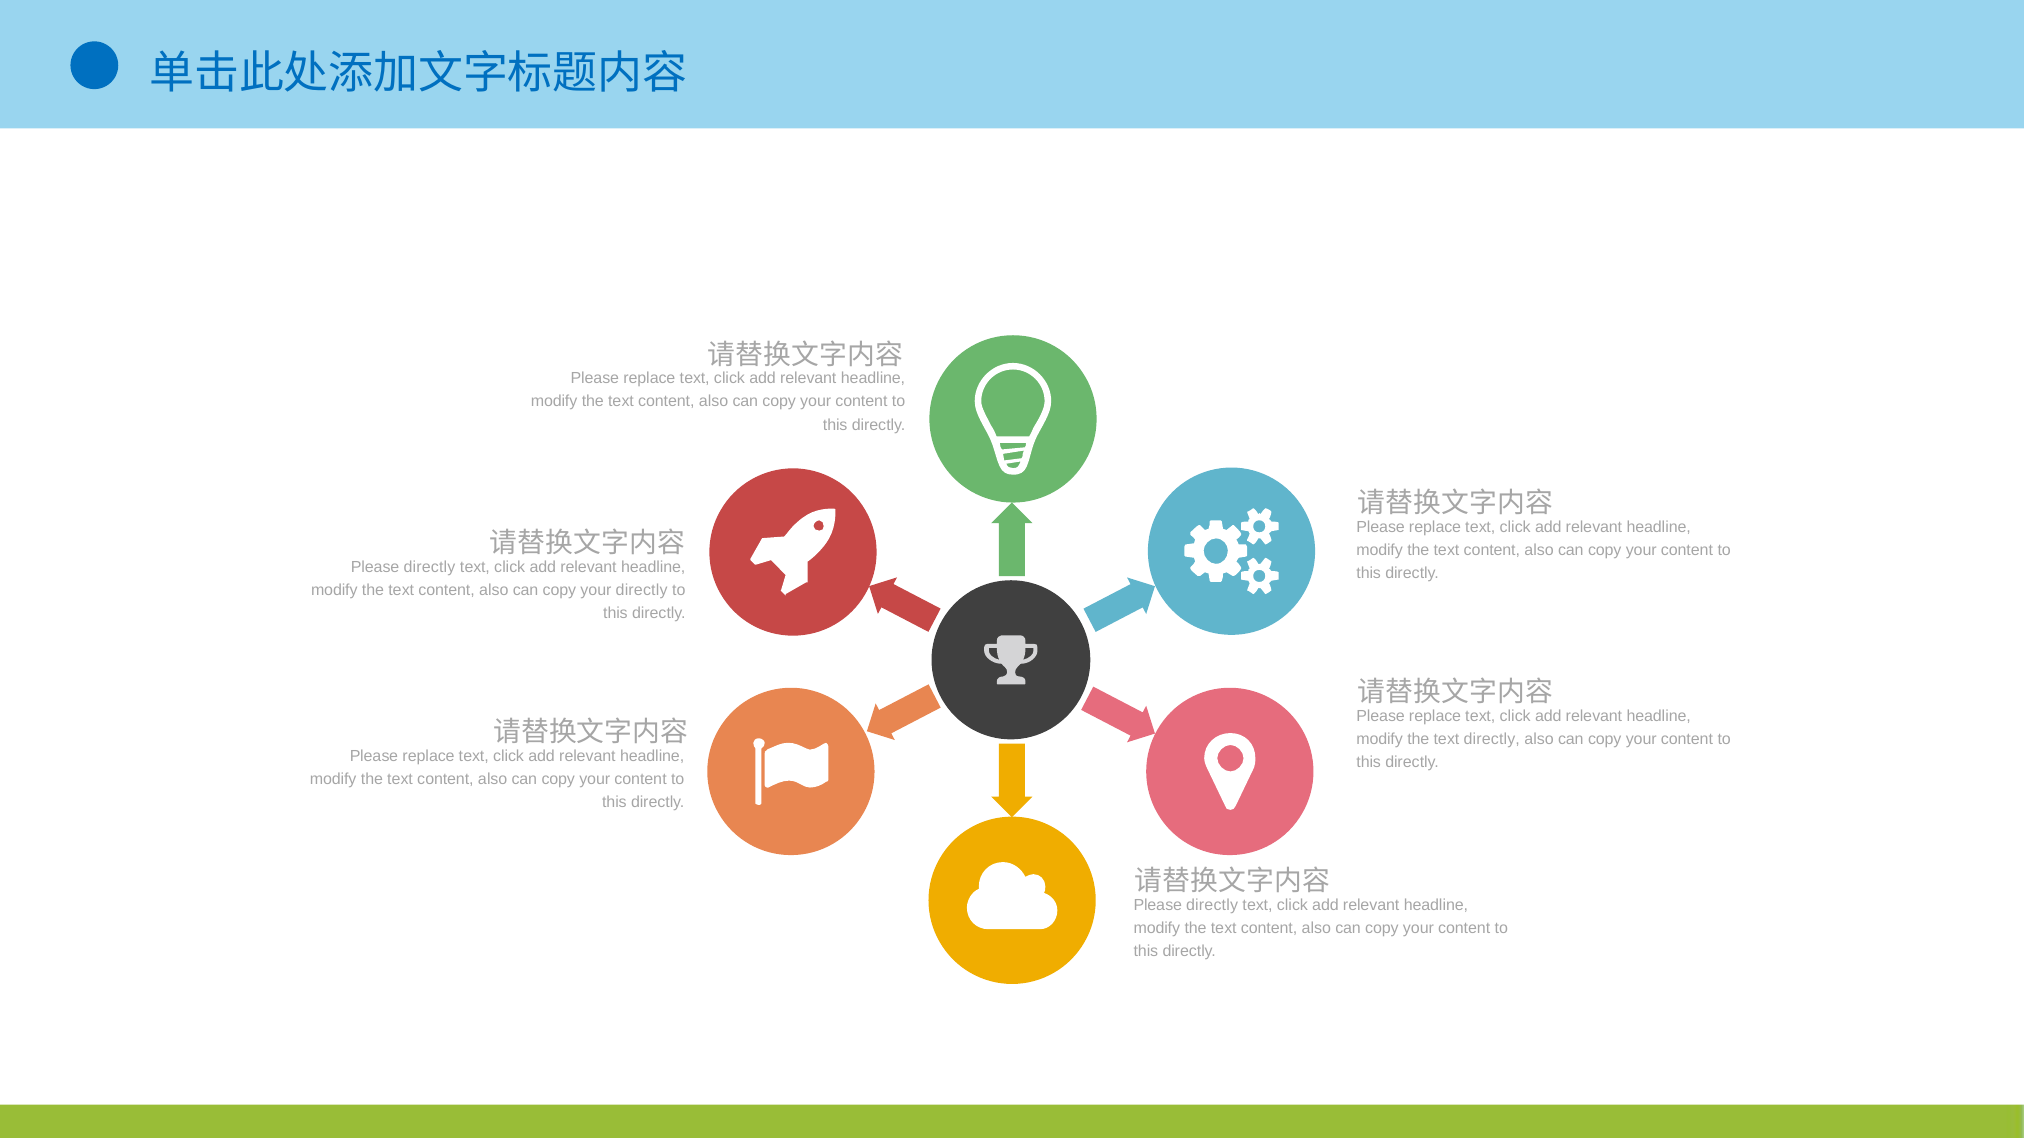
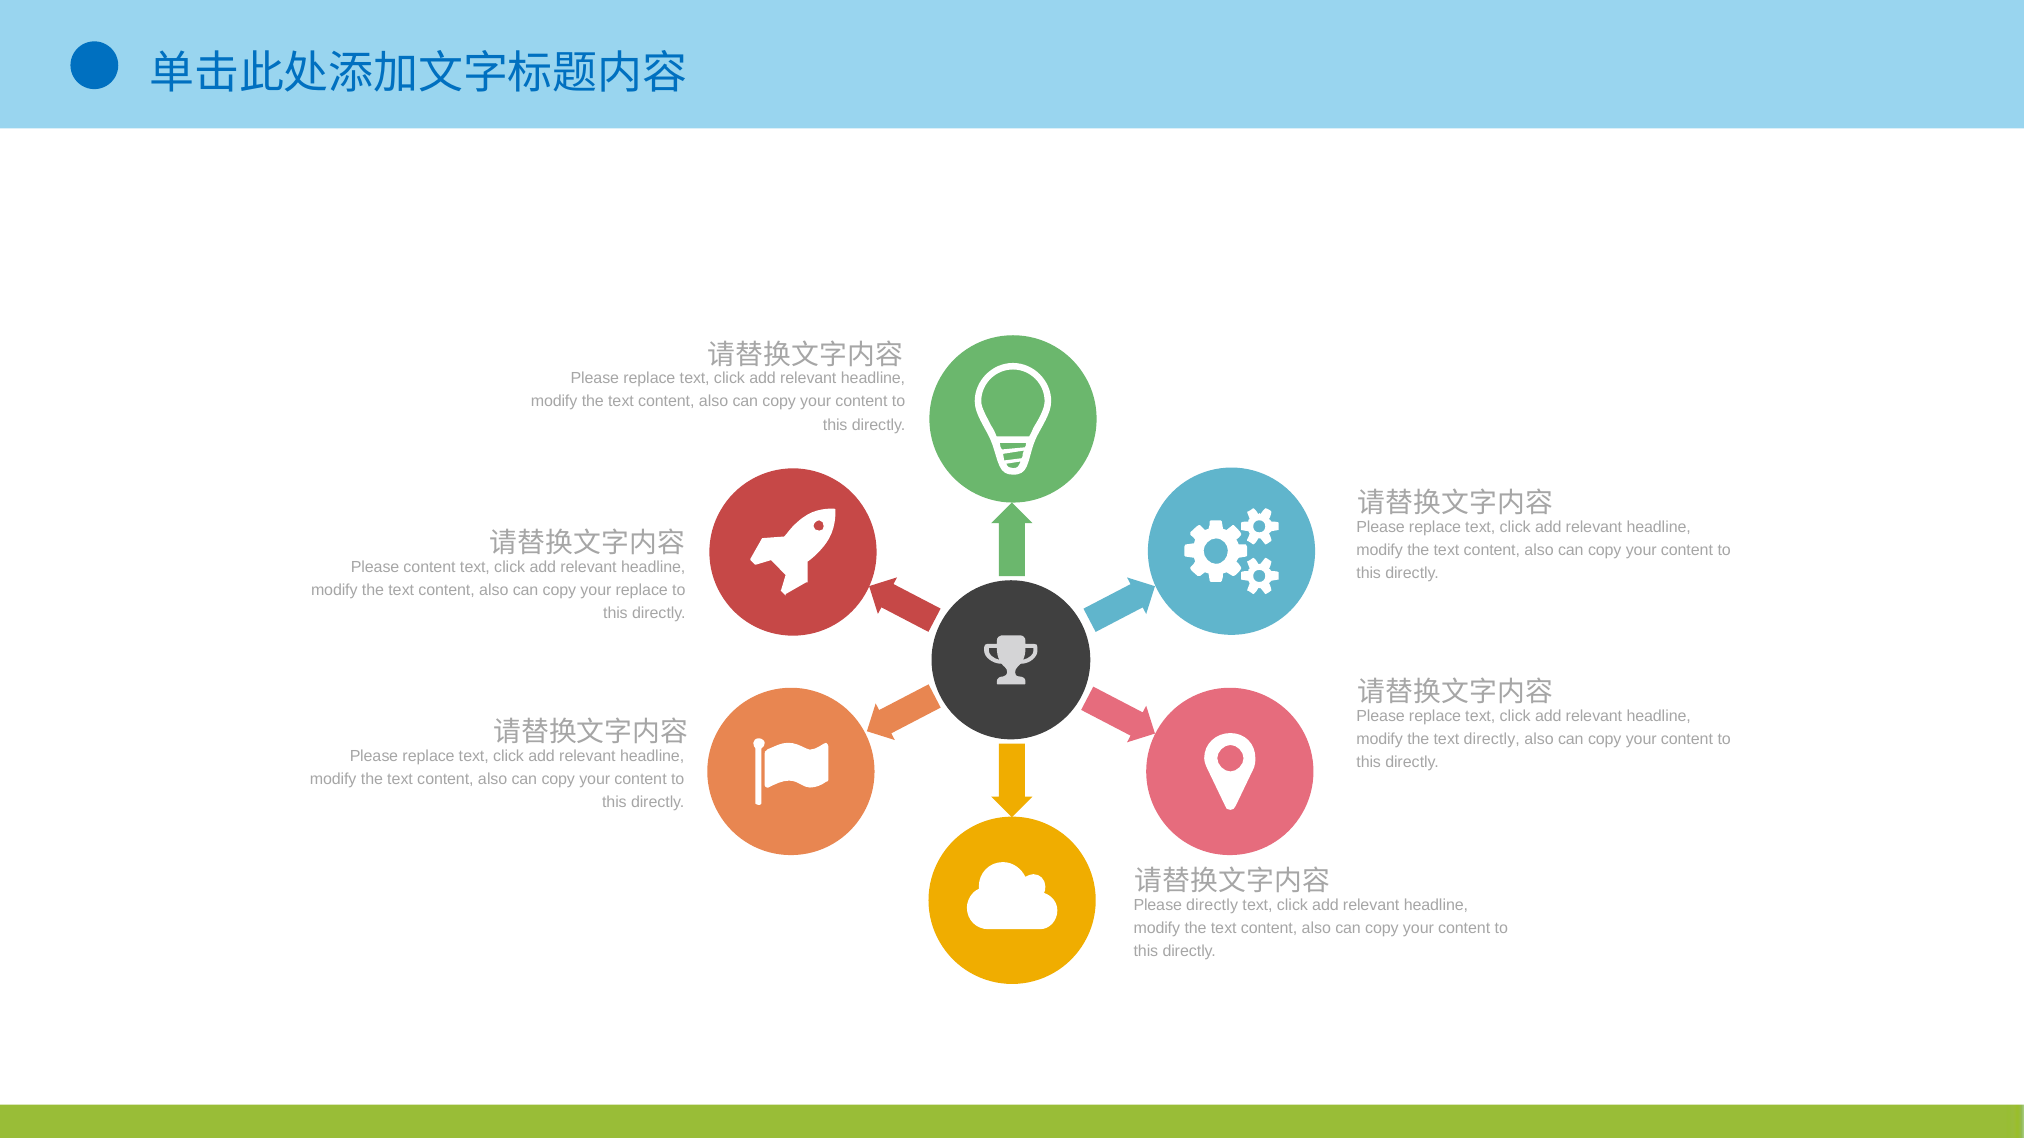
directly at (429, 568): directly -> content
your directly: directly -> replace
